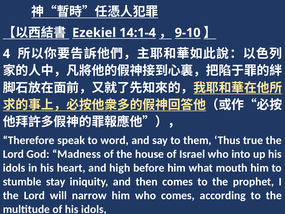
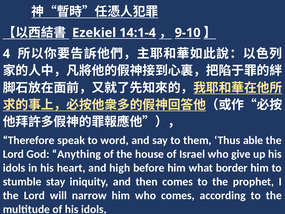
true: true -> able
Madness: Madness -> Anything
into: into -> give
mouth: mouth -> border
